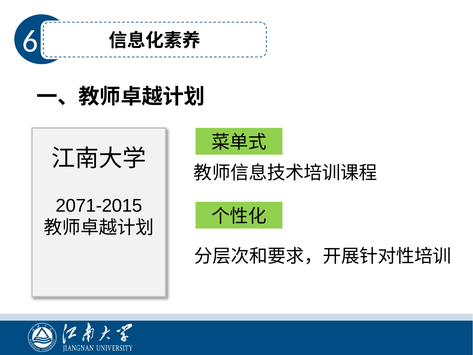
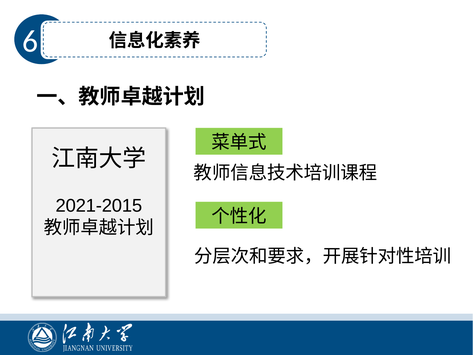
2071-2015: 2071-2015 -> 2021-2015
